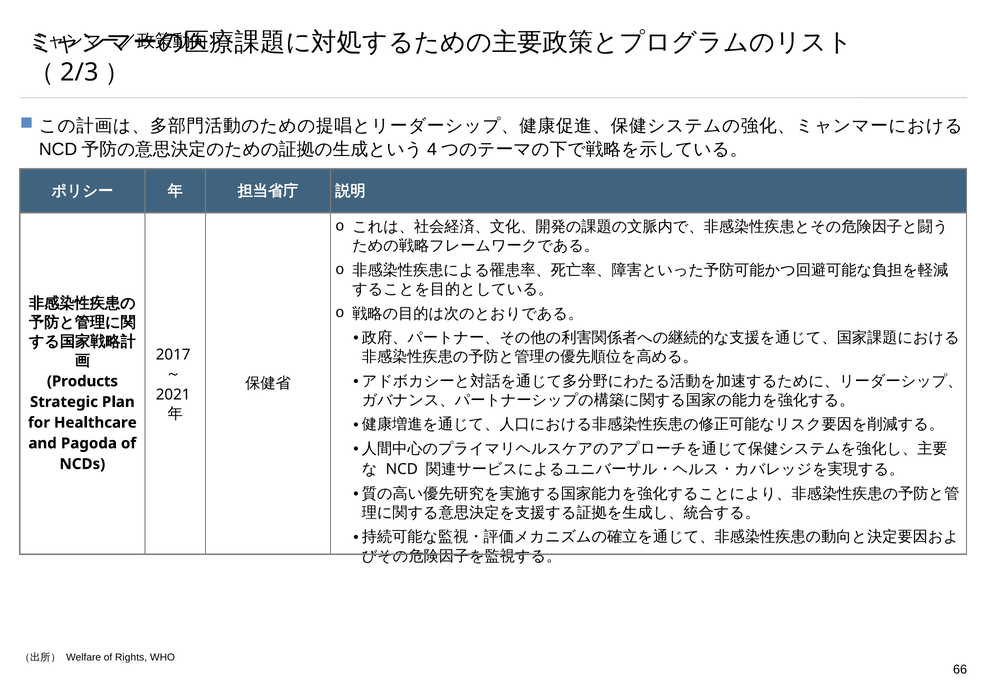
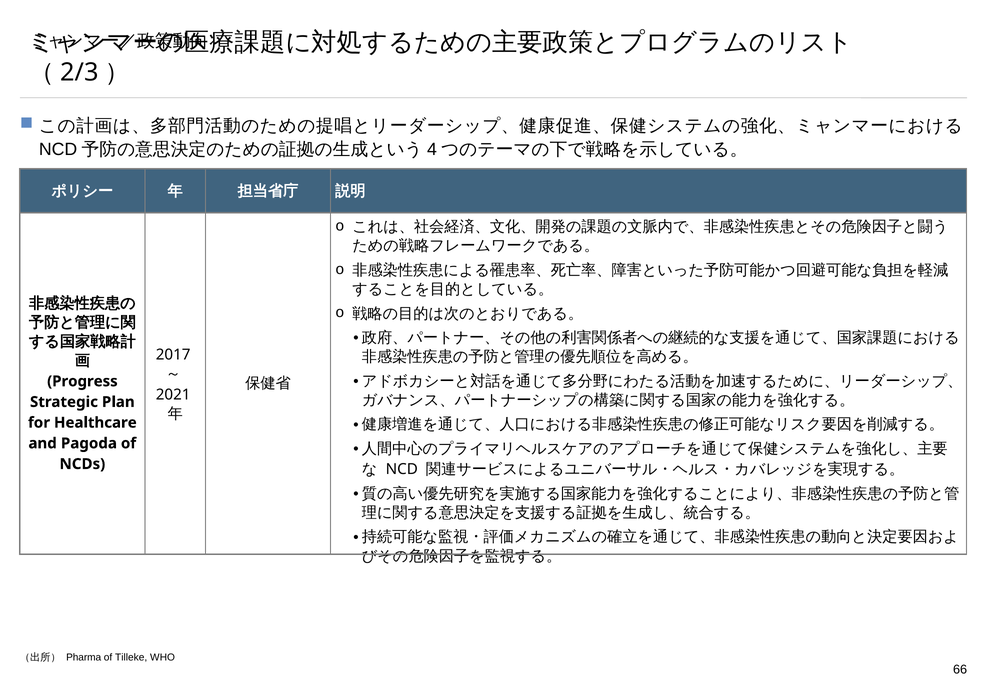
Products: Products -> Progress
Welfare: Welfare -> Pharma
Rights: Rights -> Tilleke
